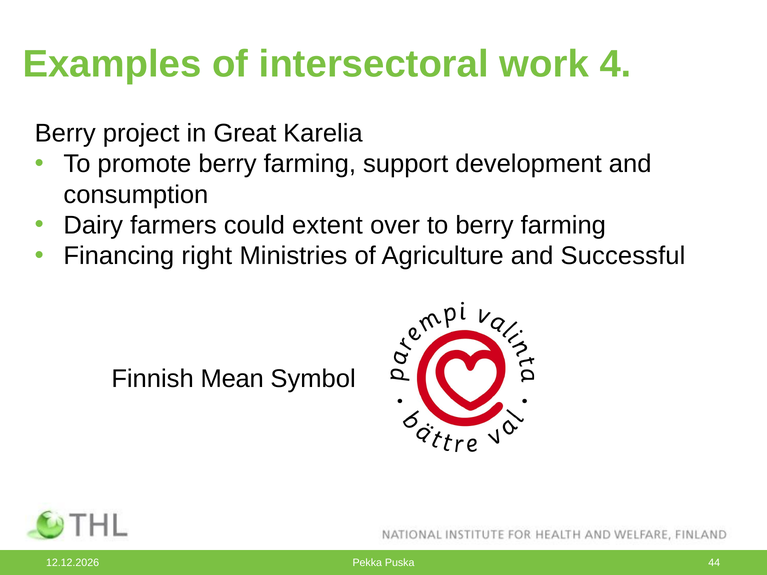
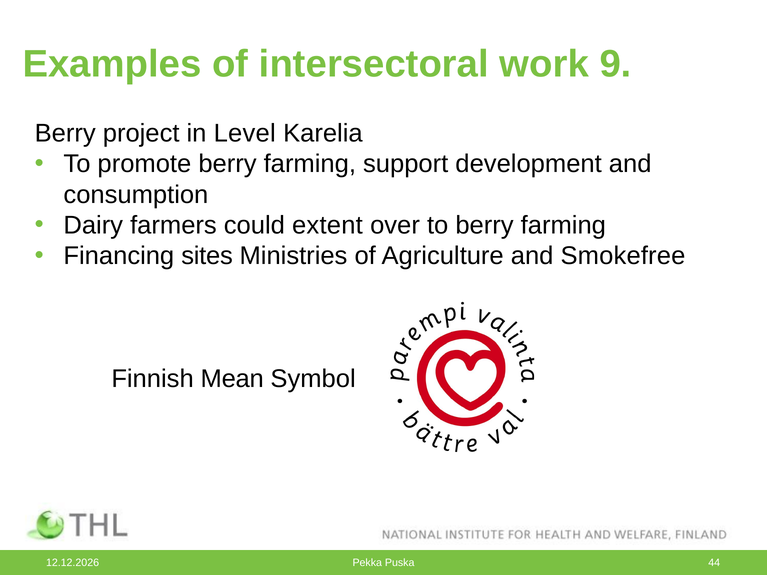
4: 4 -> 9
Great: Great -> Level
right: right -> sites
Successful: Successful -> Smokefree
